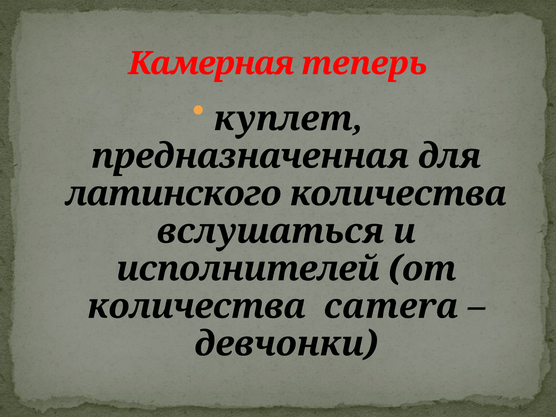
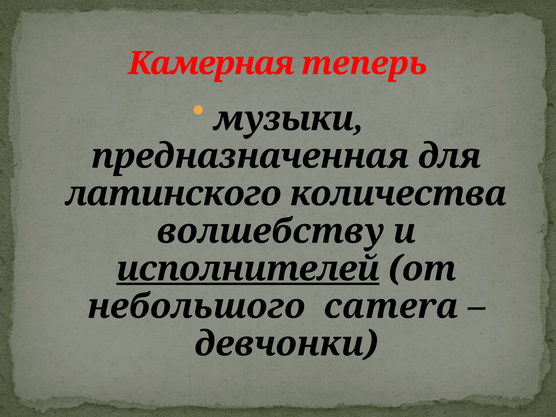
куплет: куплет -> музыки
вслушаться: вслушаться -> волшебству
исполнителей underline: none -> present
количества at (197, 306): количества -> небольшого
